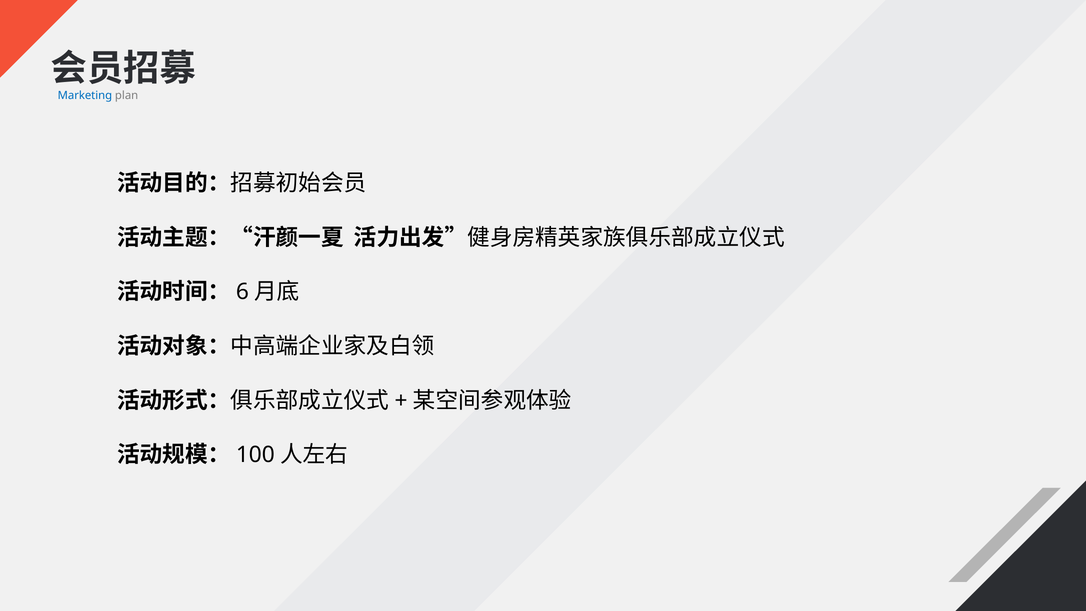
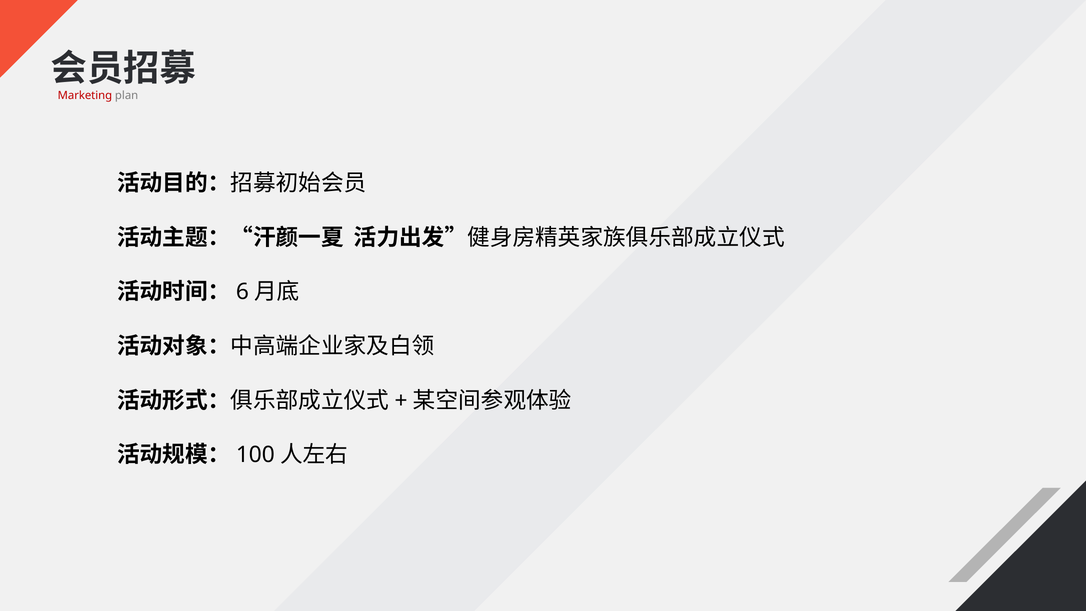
Marketing colour: blue -> red
